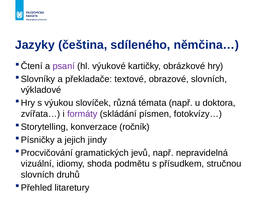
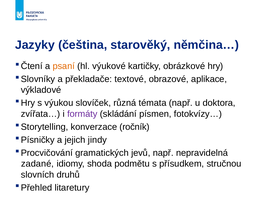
sdíleného: sdíleného -> starověký
psaní colour: purple -> orange
obrazové slovních: slovních -> aplikace
vizuální: vizuální -> zadané
